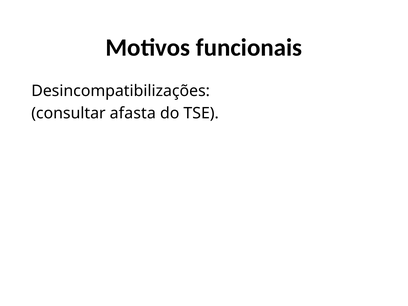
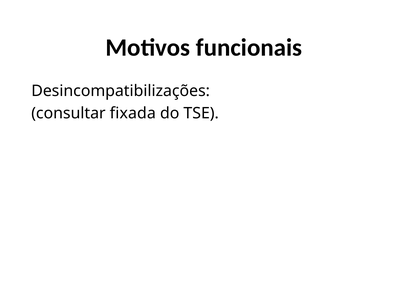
afasta: afasta -> fixada
